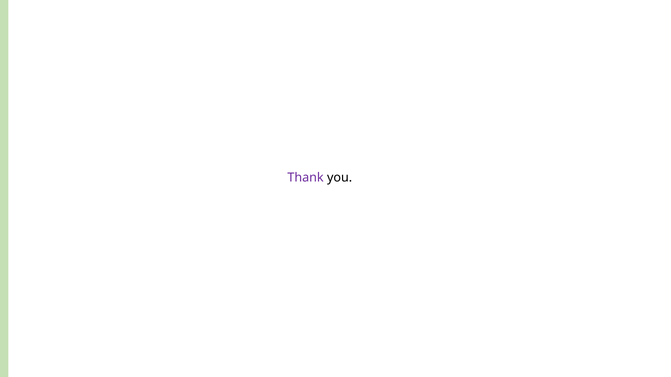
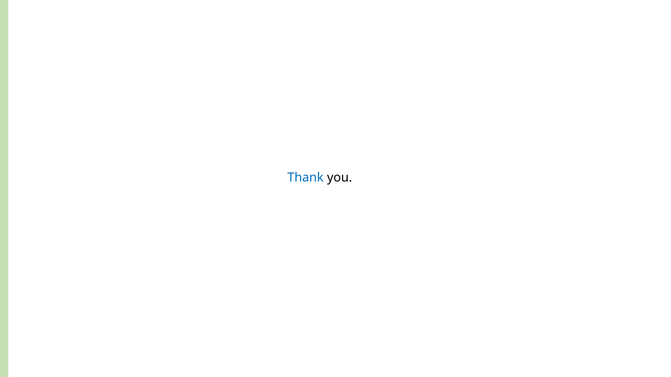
Thank colour: purple -> blue
